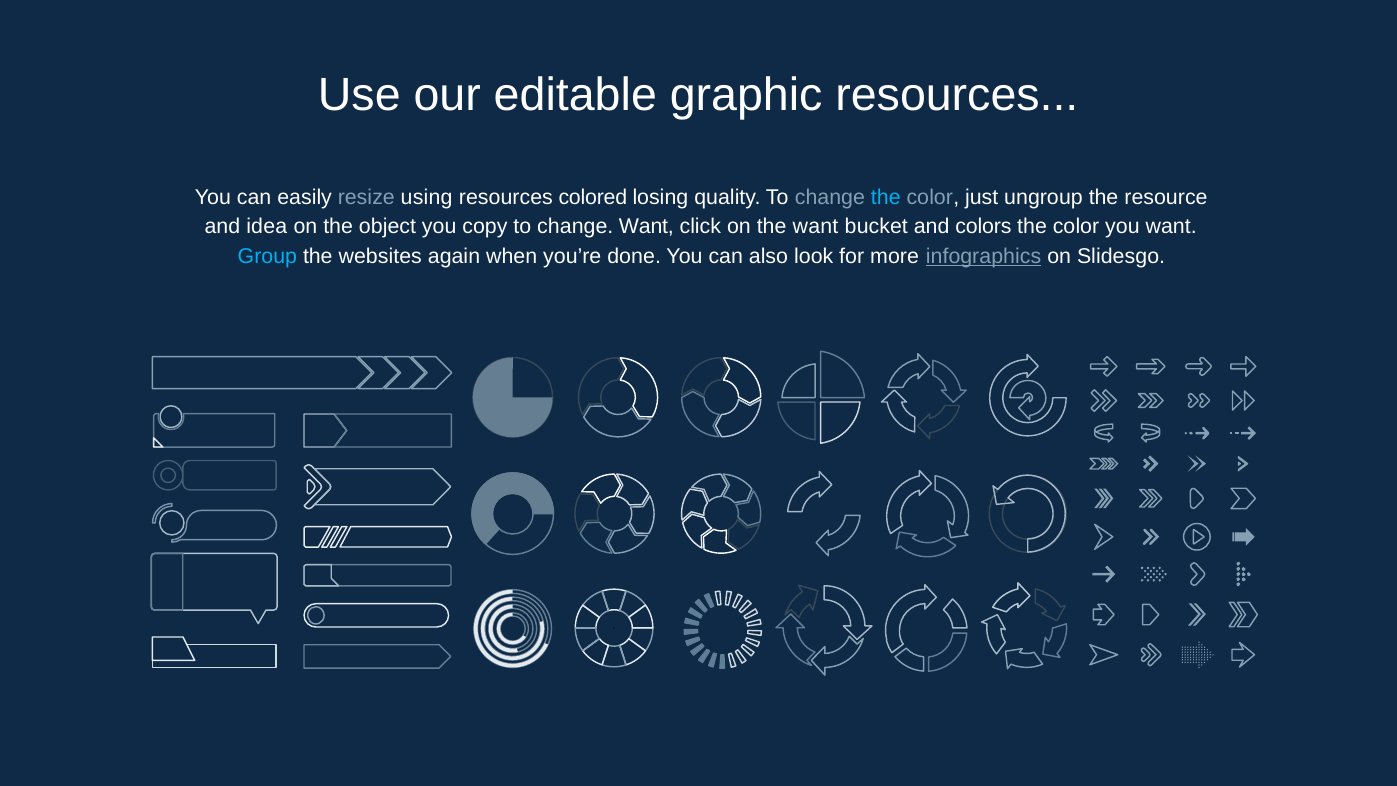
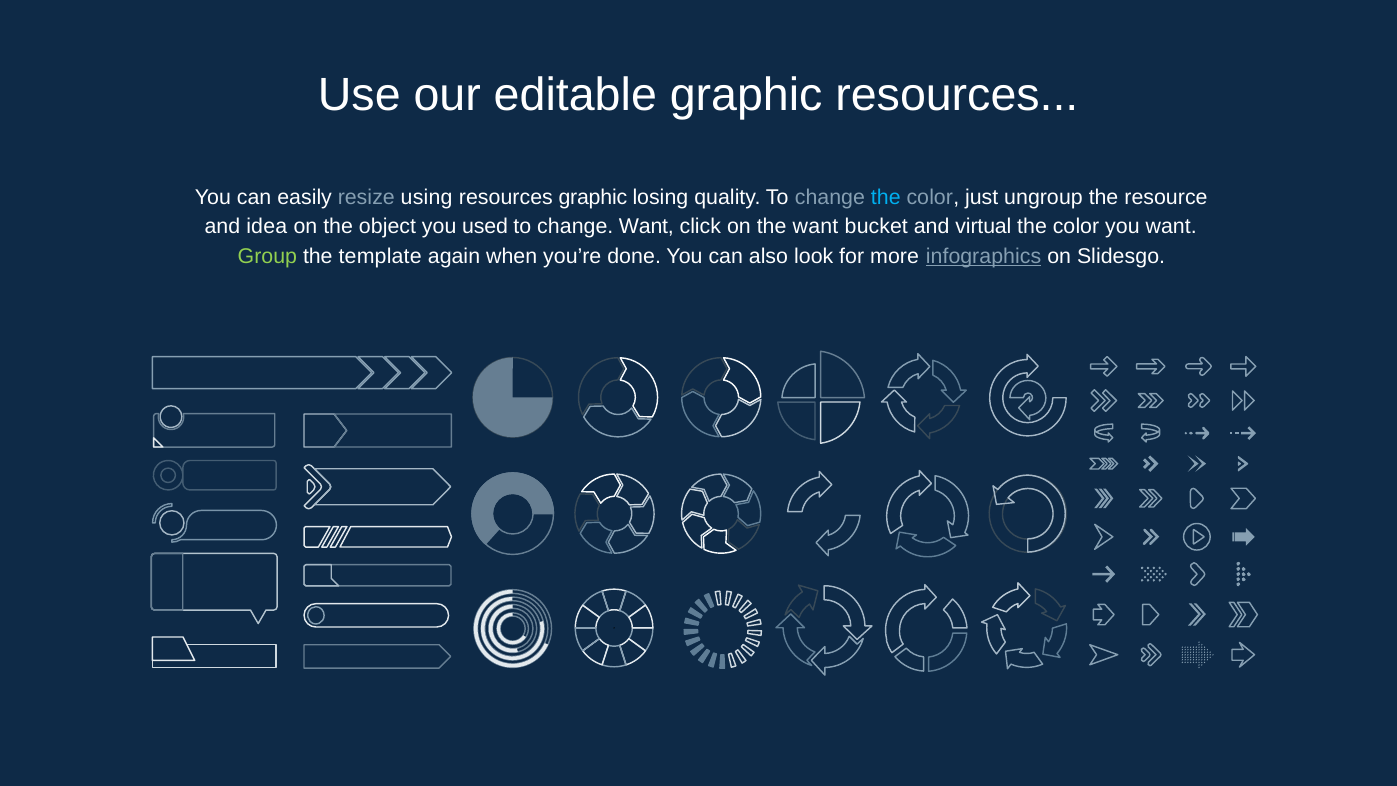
resources colored: colored -> graphic
copy: copy -> used
colors: colors -> virtual
Group colour: light blue -> light green
websites: websites -> template
